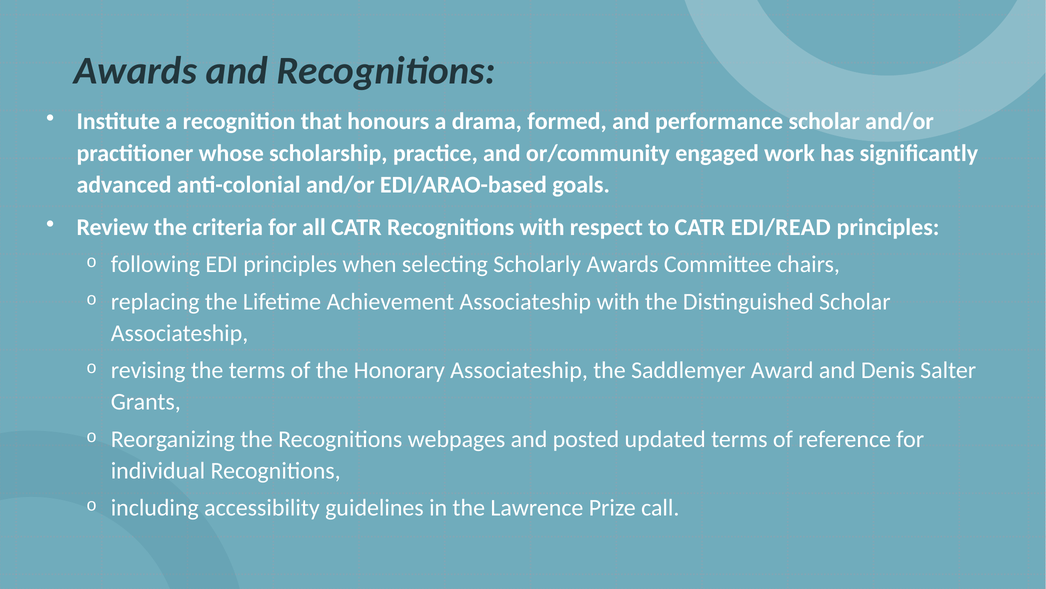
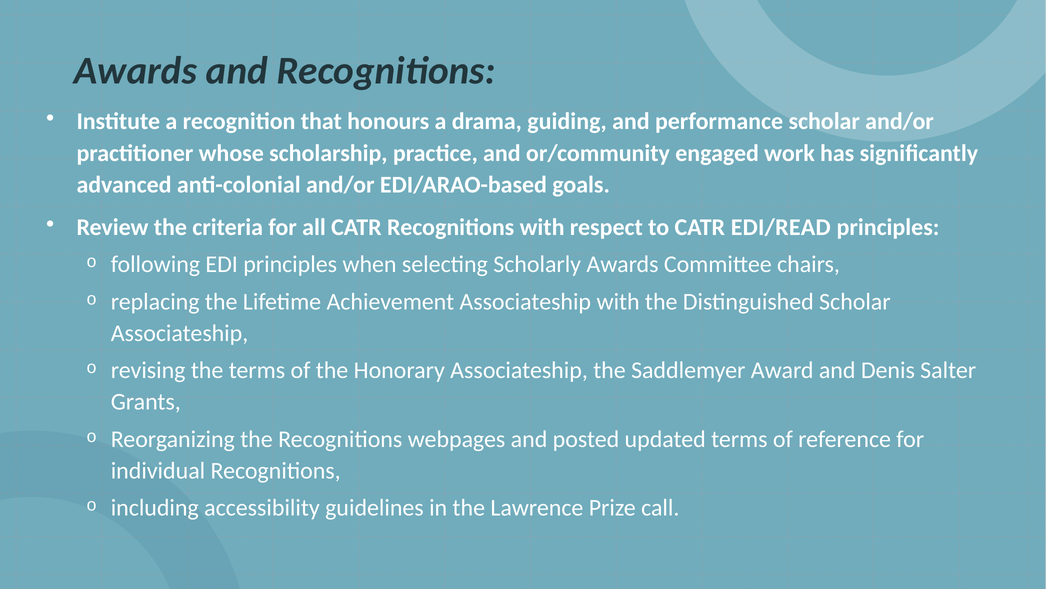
formed: formed -> guiding
